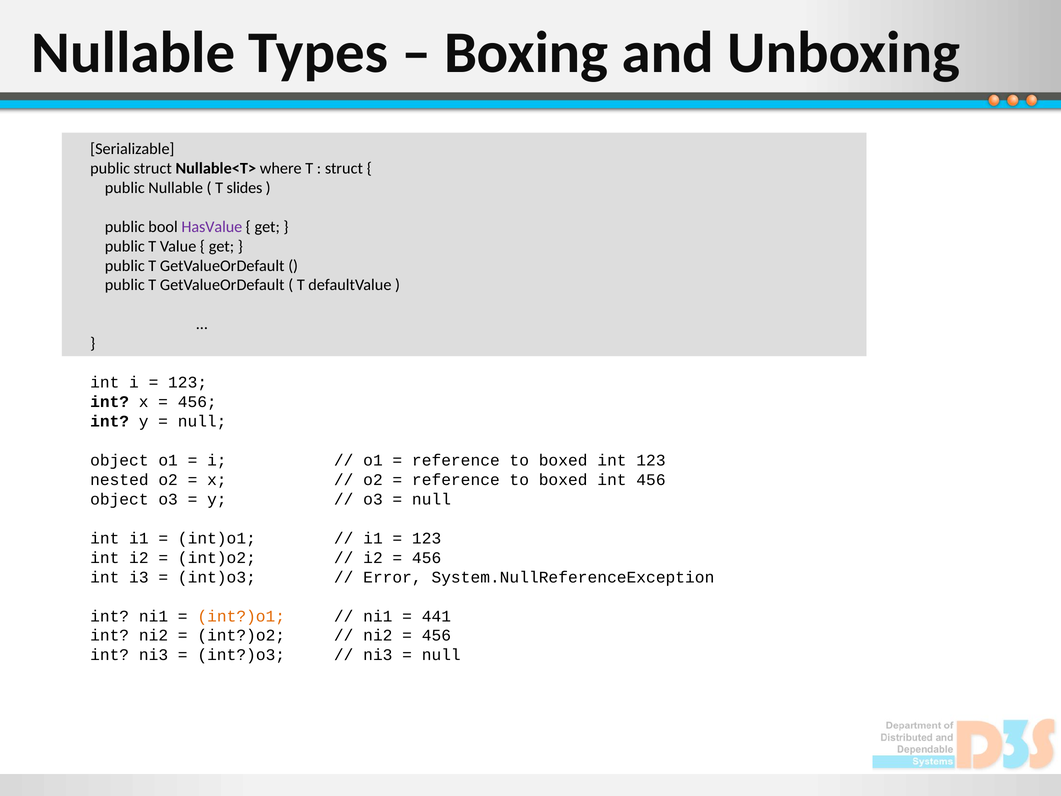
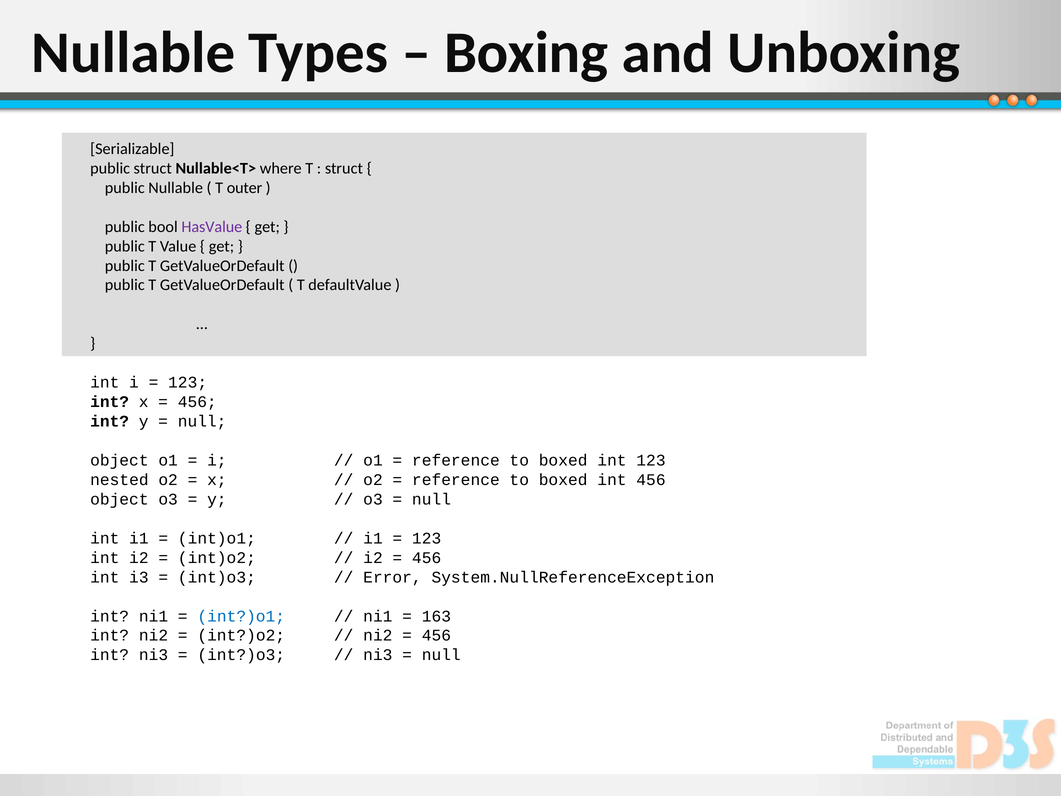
slides: slides -> outer
int?)o1 colour: orange -> blue
441: 441 -> 163
